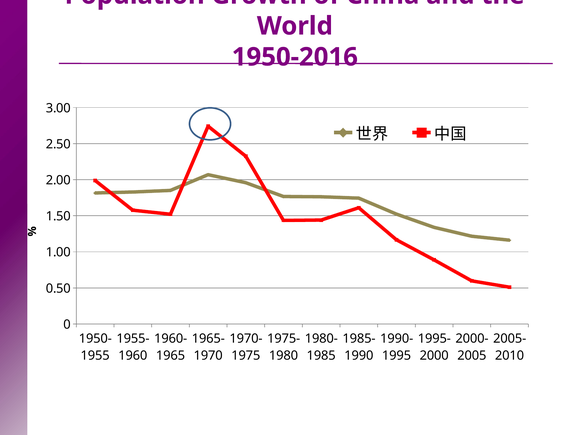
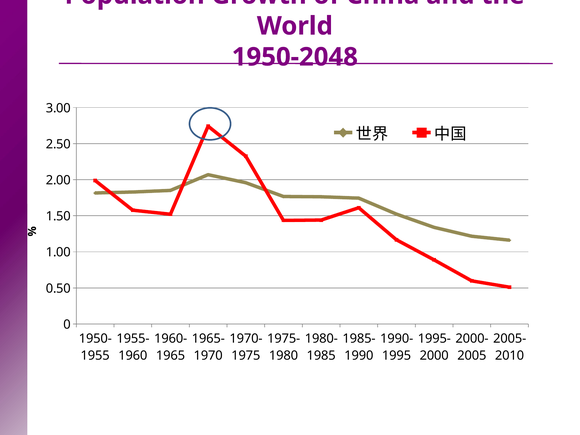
1950-2016: 1950-2016 -> 1950-2048
